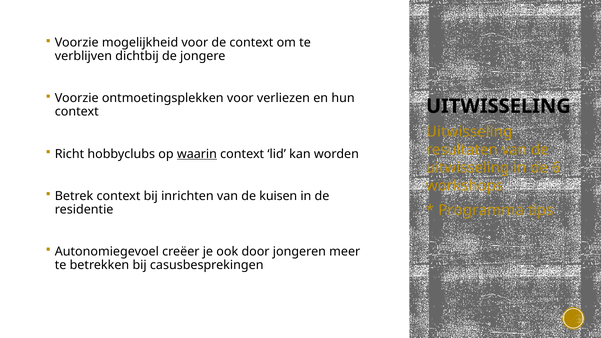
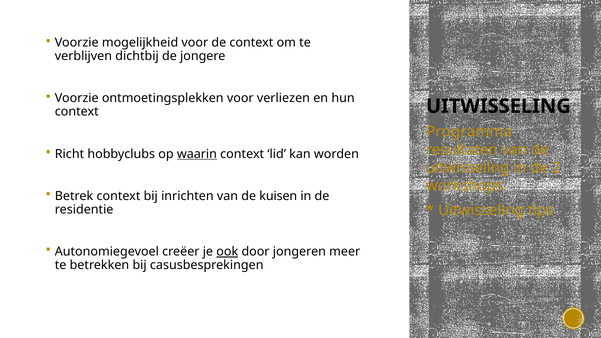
Uitwisseling at (469, 132): Uitwisseling -> Programma
6: 6 -> 2
Programma at (481, 210): Programma -> Uitwisseling
ook underline: none -> present
